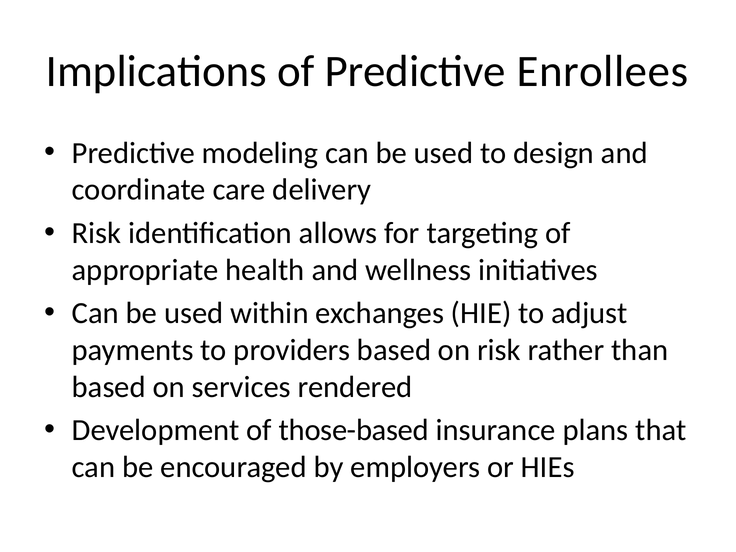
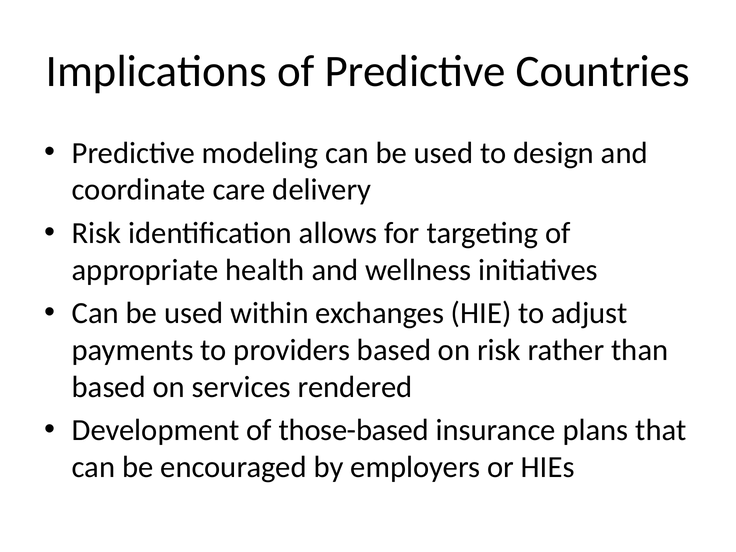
Enrollees: Enrollees -> Countries
